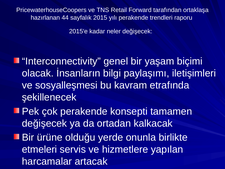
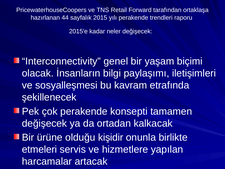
yerde: yerde -> kişidir
